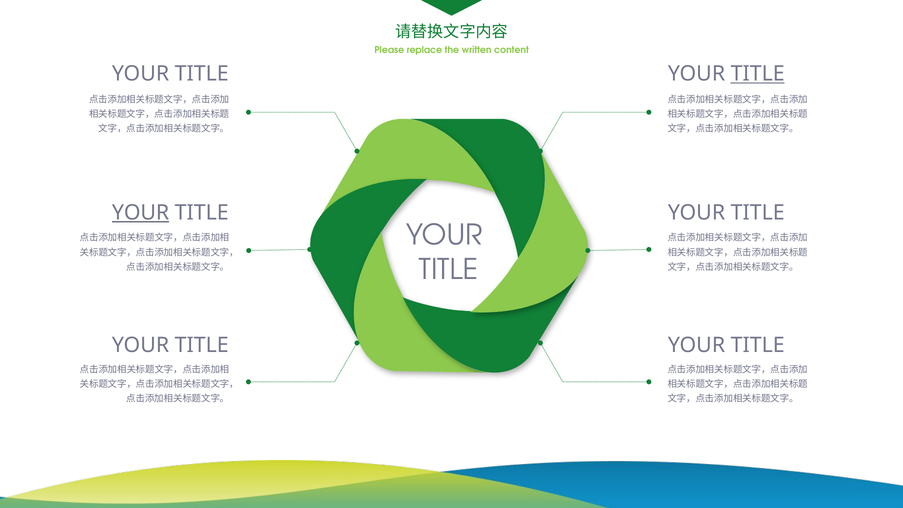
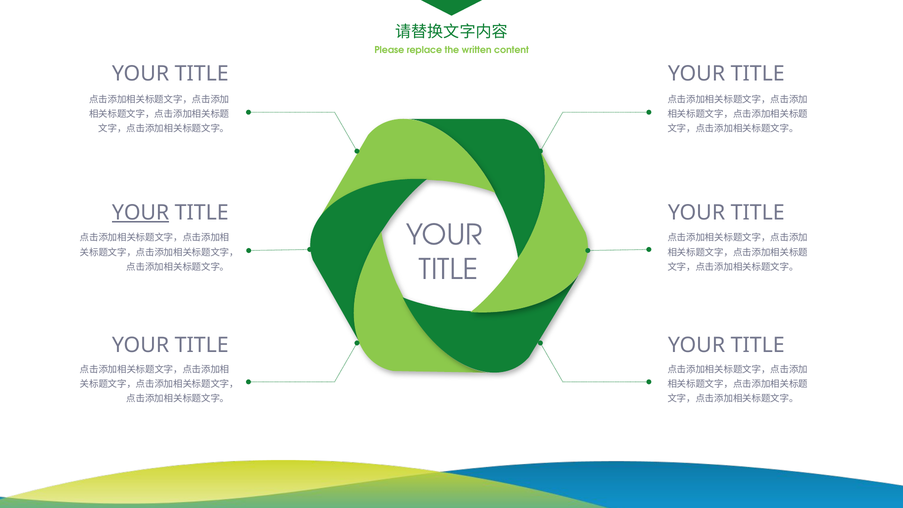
TITLE at (758, 74) underline: present -> none
